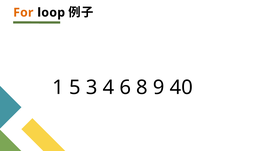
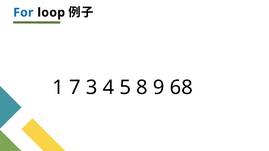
For colour: orange -> blue
5: 5 -> 7
6: 6 -> 5
40: 40 -> 68
